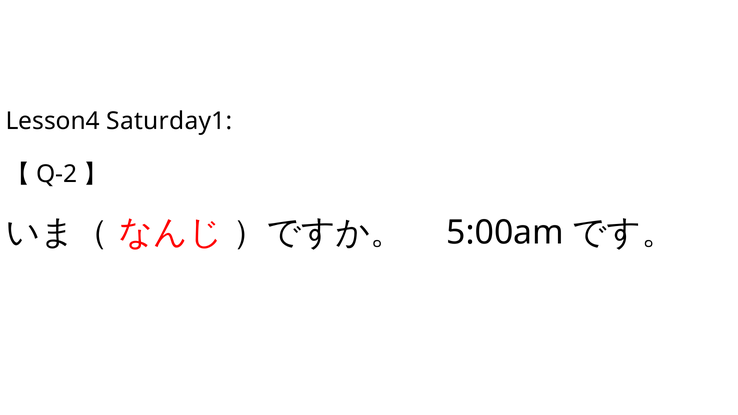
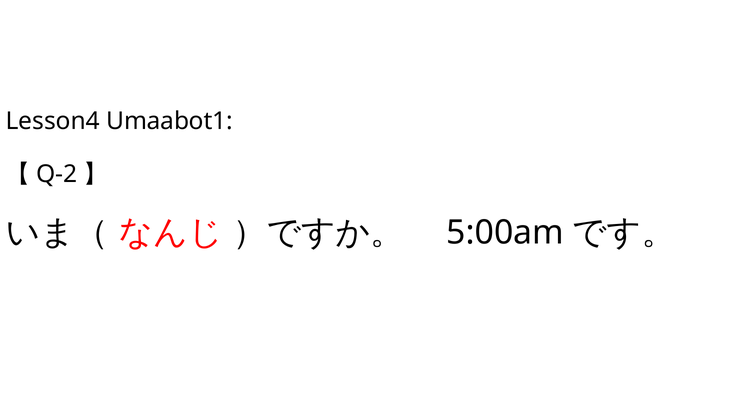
Saturday1: Saturday1 -> Umaabot1
